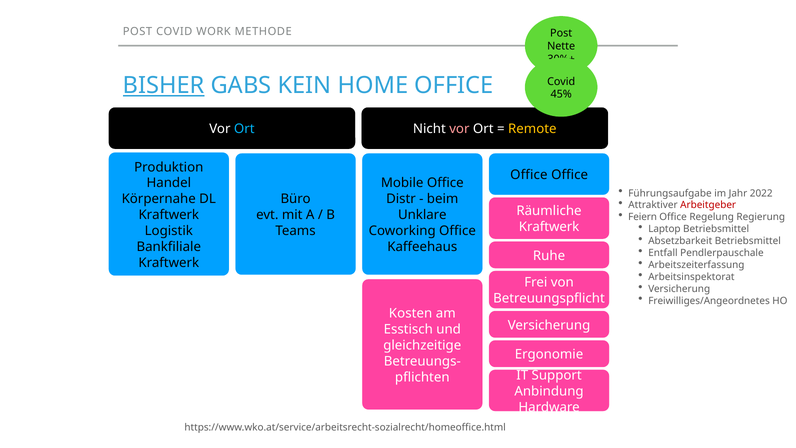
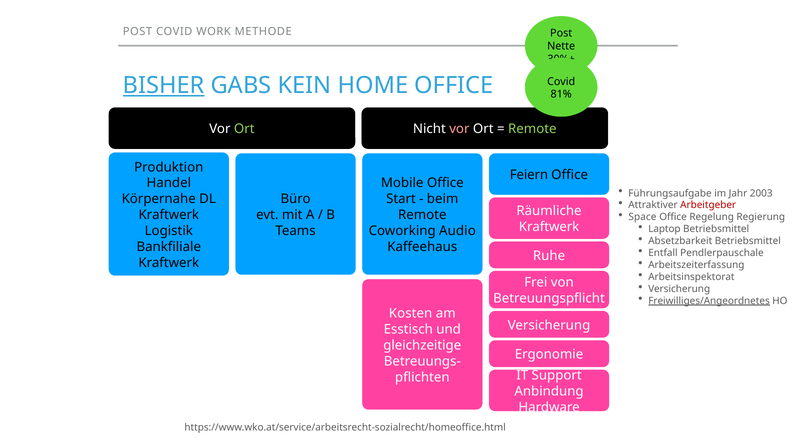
45%: 45% -> 81%
Ort at (244, 129) colour: light blue -> light green
Remote at (532, 129) colour: yellow -> light green
Office at (529, 175): Office -> Feiern
2022: 2022 -> 2003
Distr: Distr -> Start
Feiern: Feiern -> Space
Unklare at (422, 215): Unklare -> Remote
Coworking Office: Office -> Audio
Freiwilliges/Angeordnetes underline: none -> present
